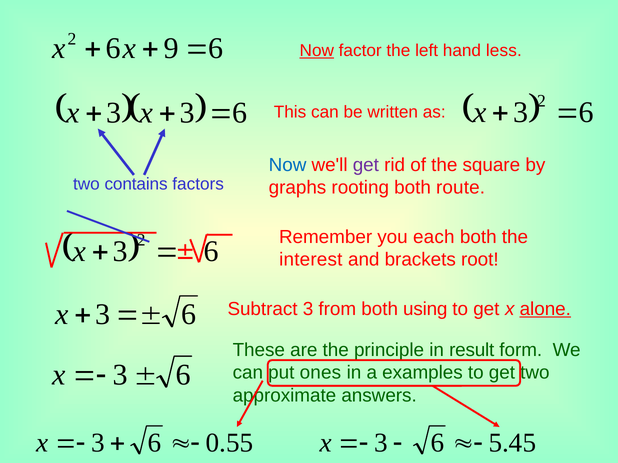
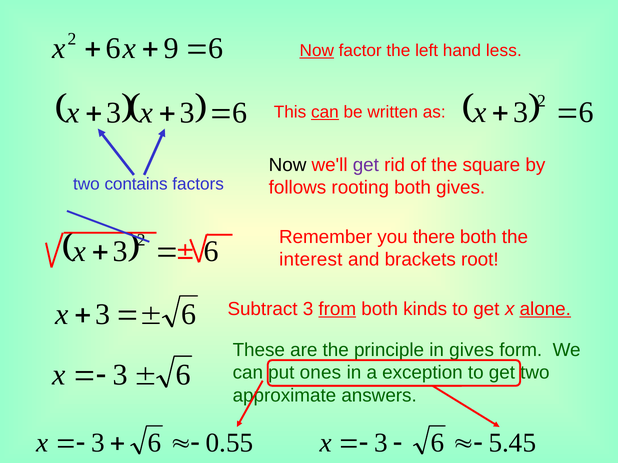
can at (325, 112) underline: none -> present
Now at (288, 165) colour: blue -> black
graphs: graphs -> follows
both route: route -> gives
each: each -> there
from underline: none -> present
using: using -> kinds
in result: result -> gives
examples: examples -> exception
